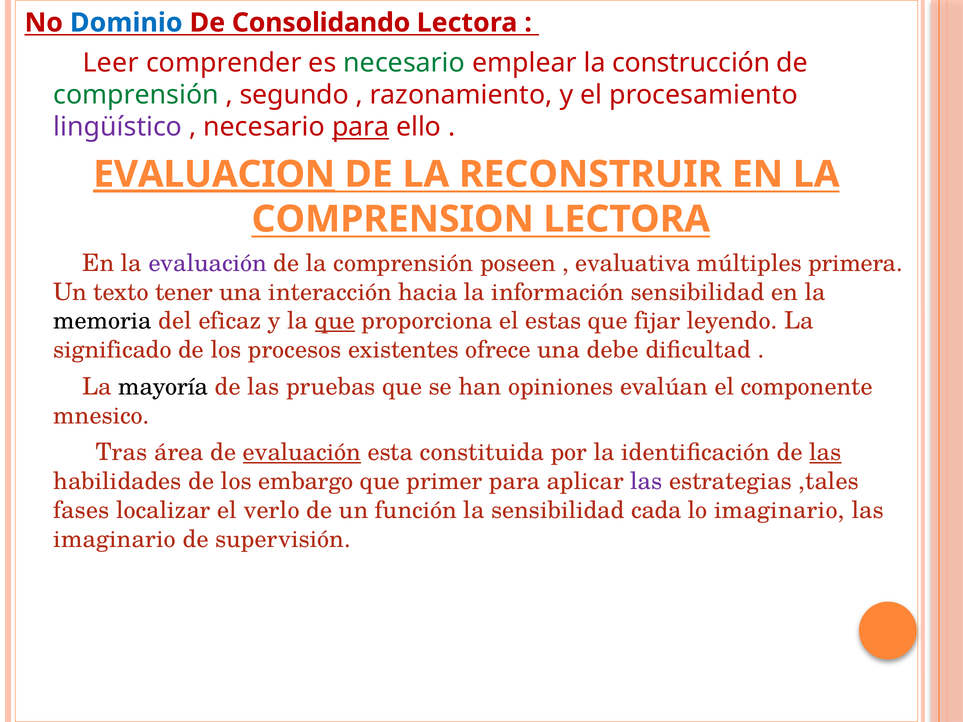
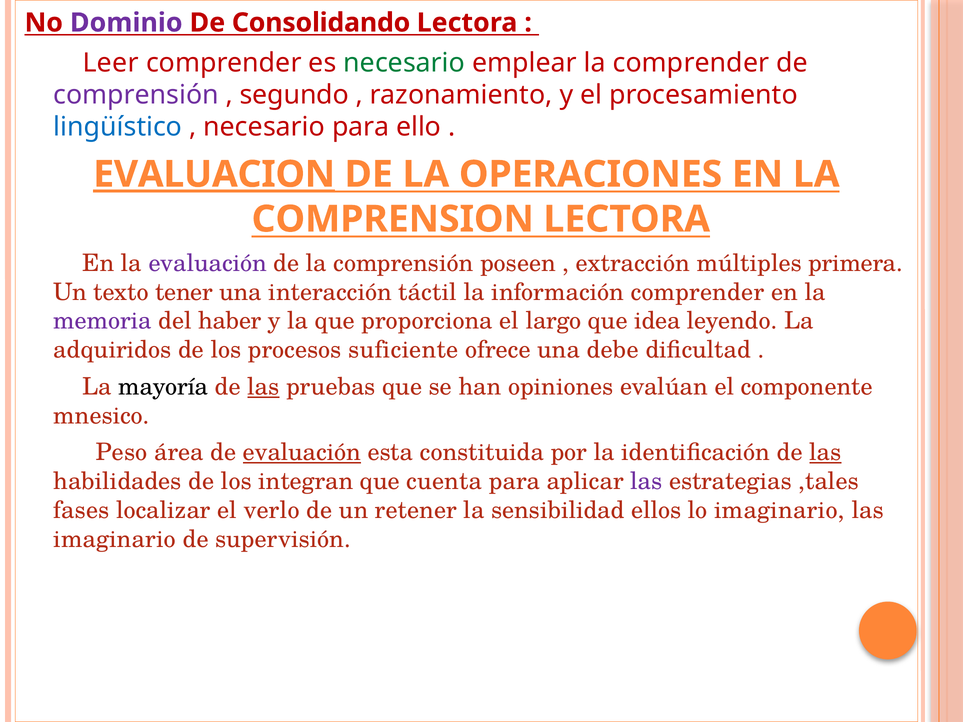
Dominio colour: blue -> purple
la construcción: construcción -> comprender
comprensión at (136, 95) colour: green -> purple
lingüístico colour: purple -> blue
para at (361, 127) underline: present -> none
RECONSTRUIR: RECONSTRUIR -> OPERACIONES
evaluativa: evaluativa -> extracción
hacia: hacia -> táctil
información sensibilidad: sensibilidad -> comprender
memoria colour: black -> purple
eficaz: eficaz -> haber
que at (335, 321) underline: present -> none
estas: estas -> largo
fijar: fijar -> idea
significado: significado -> adquiridos
existentes: existentes -> suficiente
las at (263, 387) underline: none -> present
Tras: Tras -> Peso
embargo: embargo -> integran
primer: primer -> cuenta
función: función -> retener
cada: cada -> ellos
